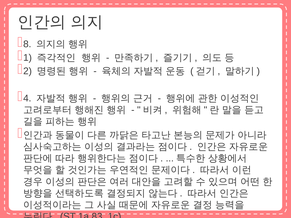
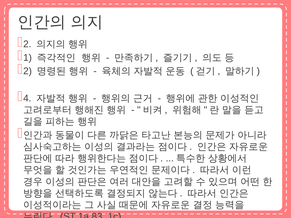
8 at (27, 44): 8 -> 2
